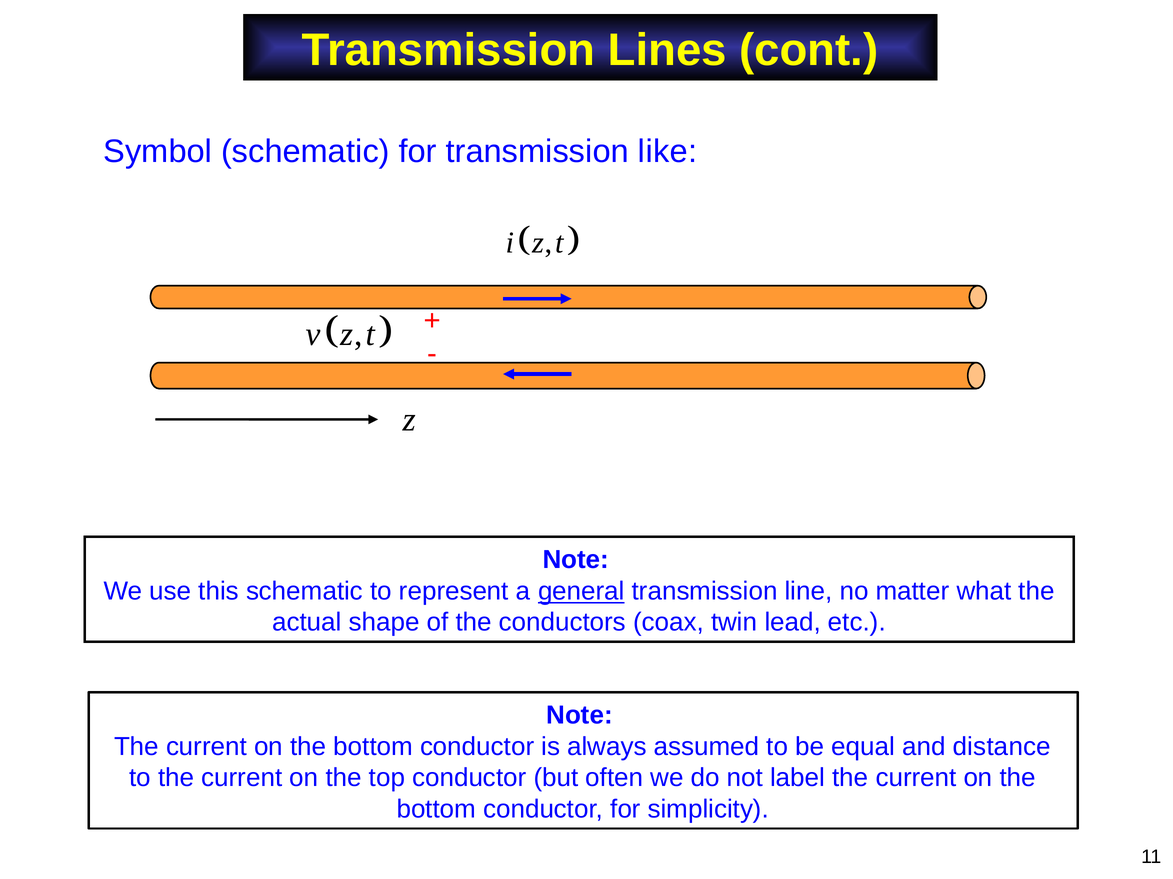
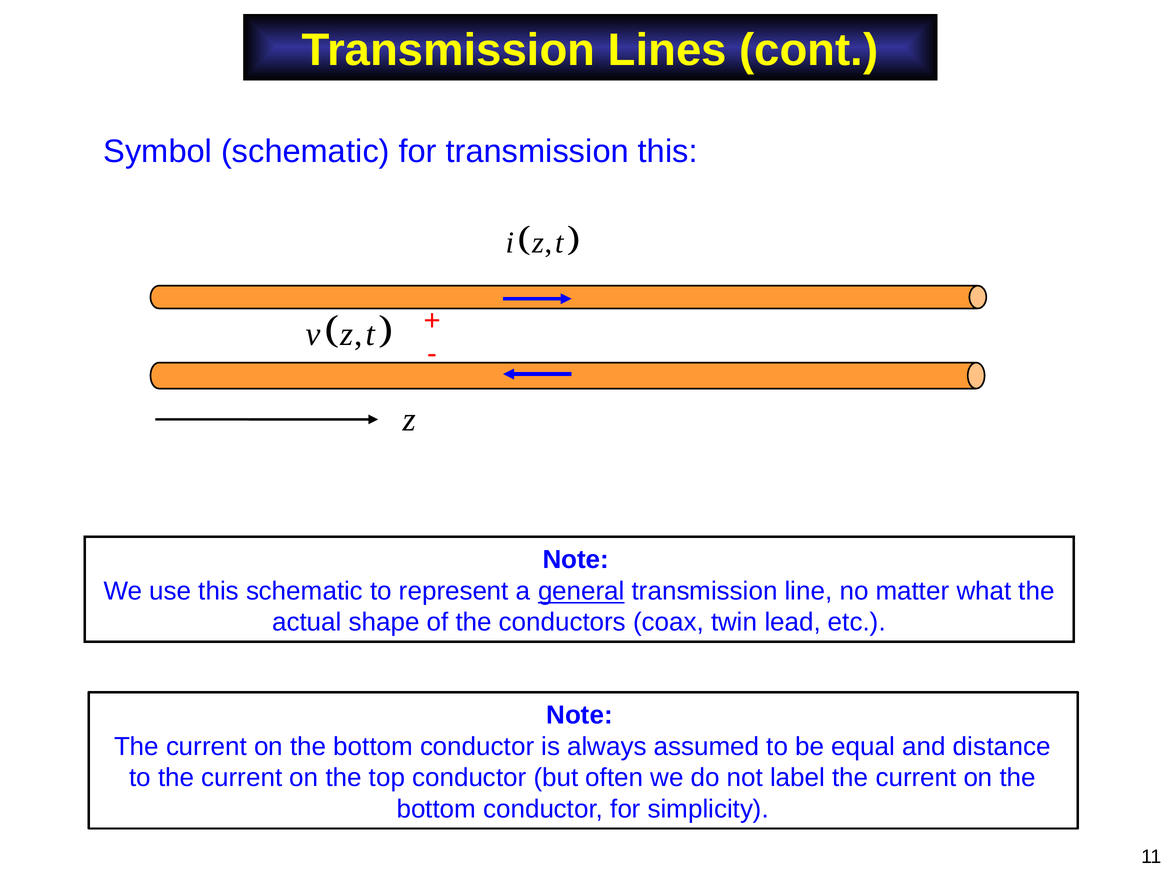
transmission like: like -> this
